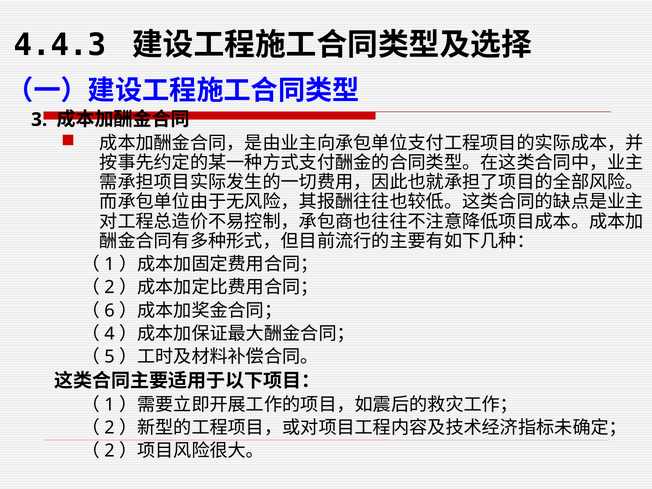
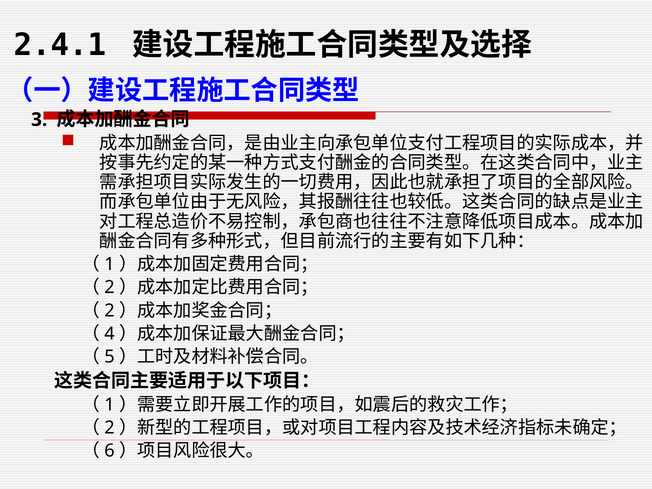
4.4.3: 4.4.3 -> 2.4.1
6 at (110, 311): 6 -> 2
2 at (110, 451): 2 -> 6
